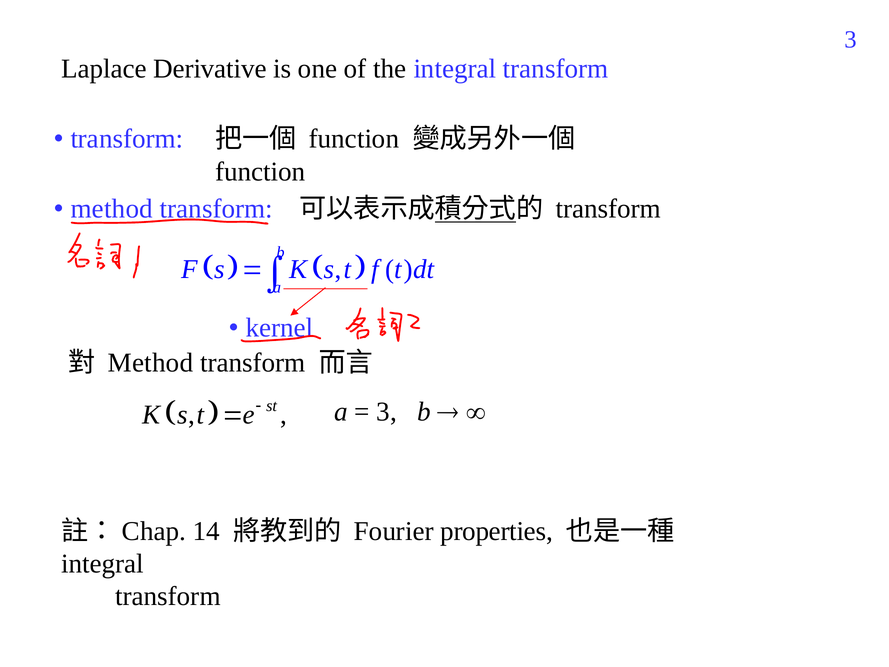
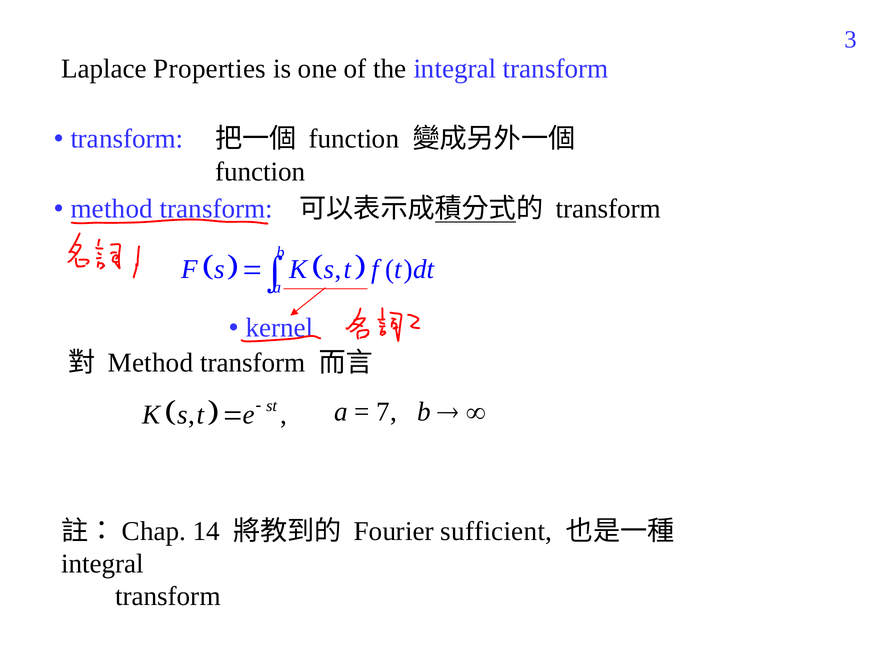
Derivative: Derivative -> Properties
3 at (387, 412): 3 -> 7
properties: properties -> sufficient
